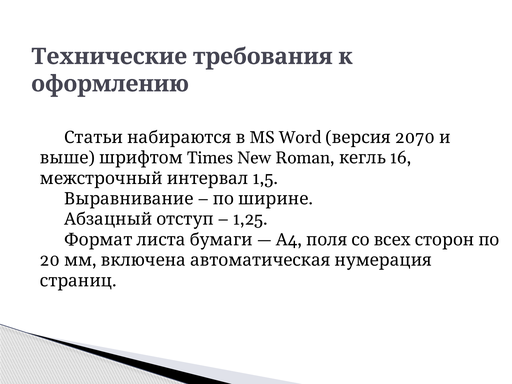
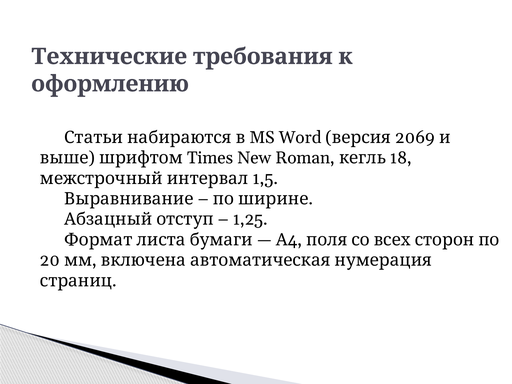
2070: 2070 -> 2069
16: 16 -> 18
